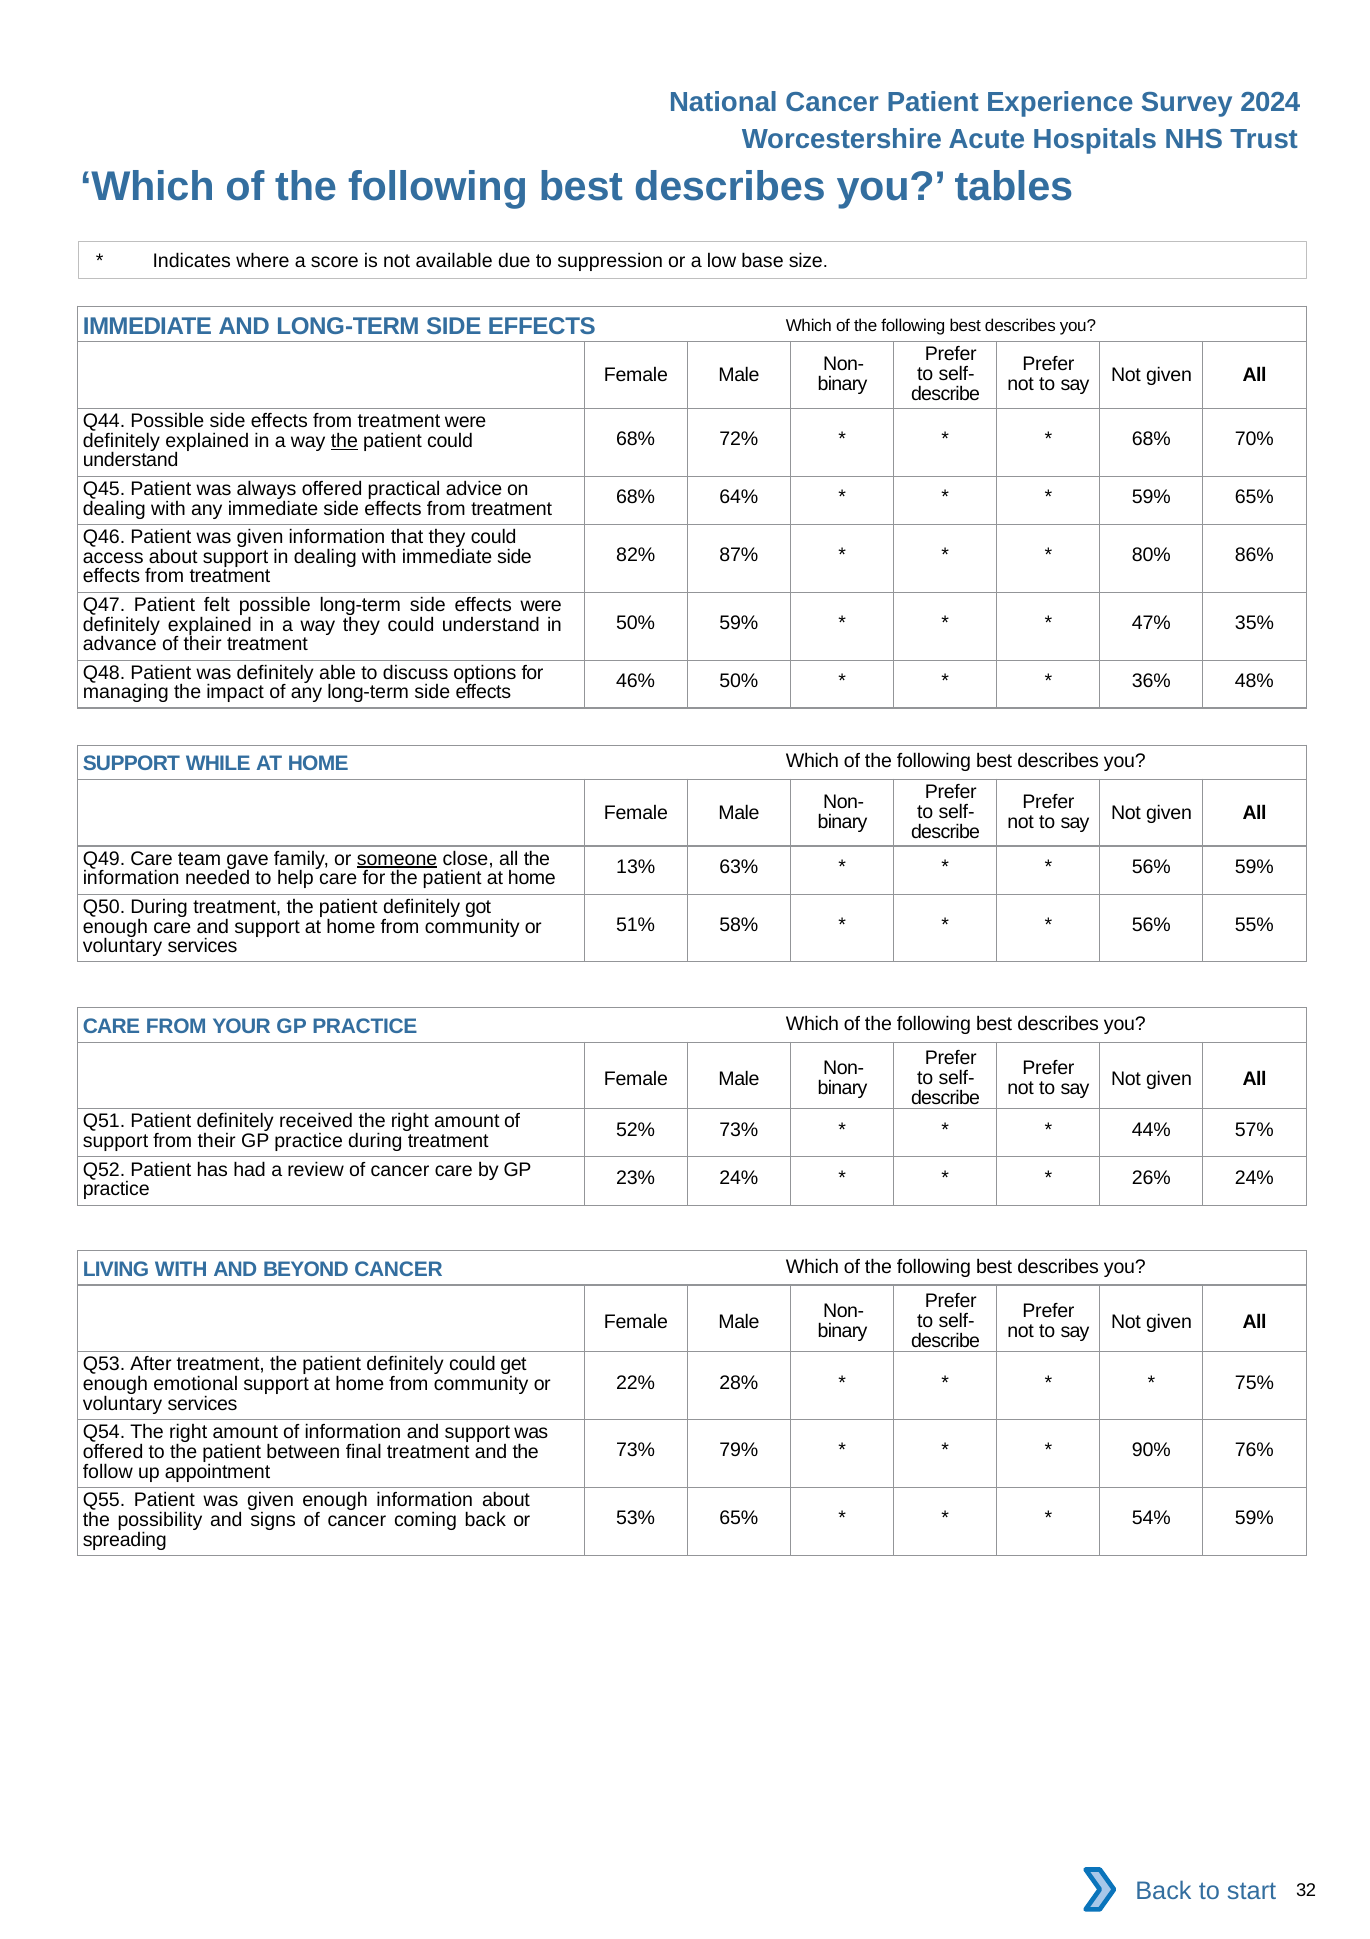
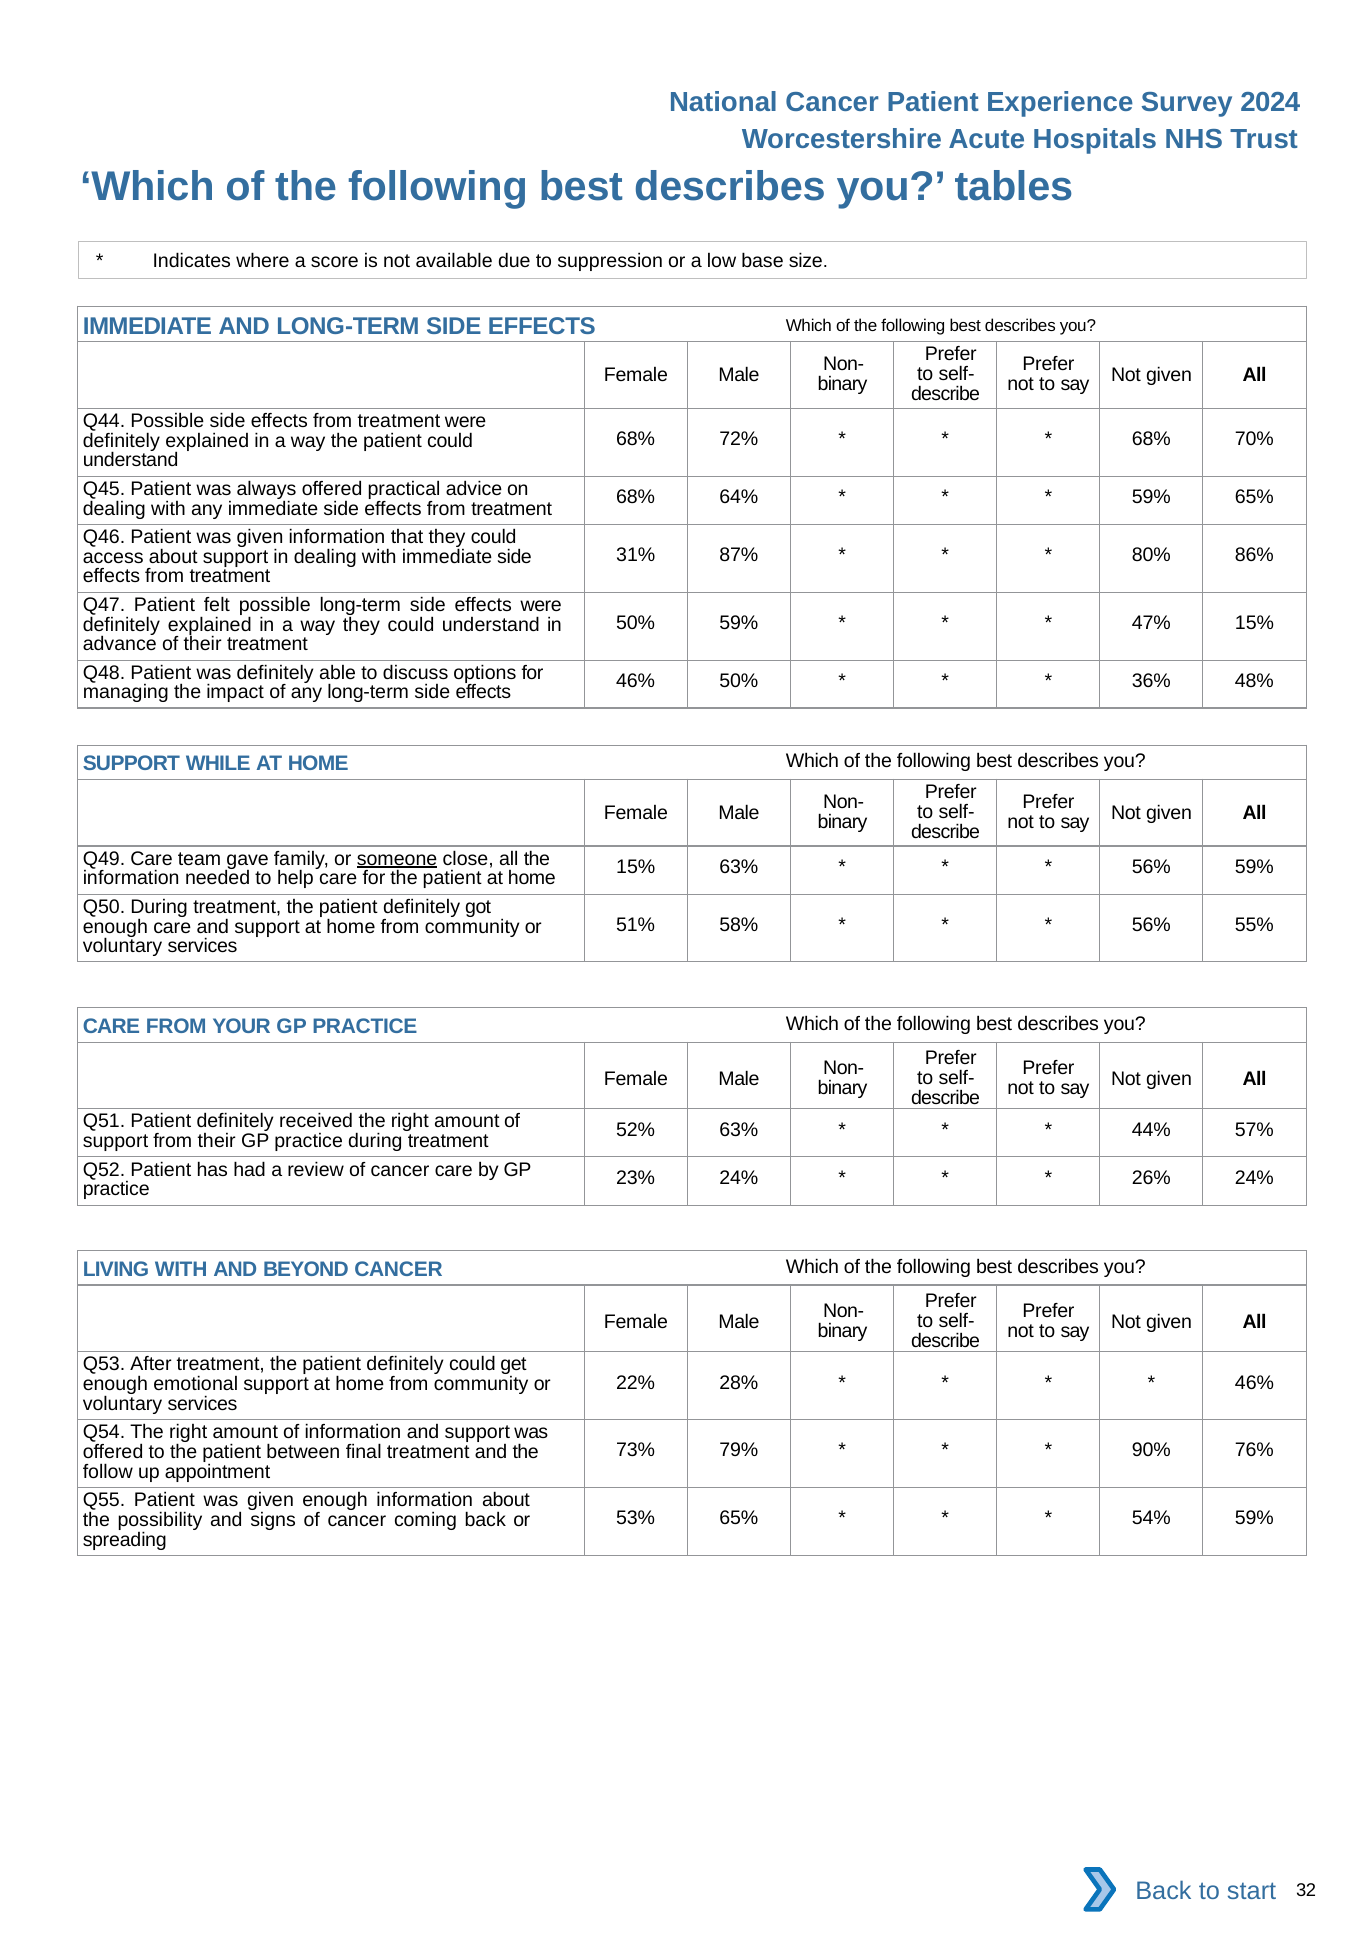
the at (344, 441) underline: present -> none
82%: 82% -> 31%
47% 35%: 35% -> 15%
13% at (636, 867): 13% -> 15%
52% 73%: 73% -> 63%
75% at (1254, 1382): 75% -> 46%
